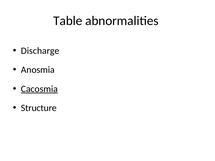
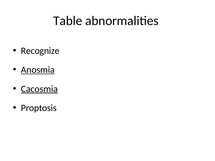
Discharge: Discharge -> Recognize
Anosmia underline: none -> present
Structure: Structure -> Proptosis
